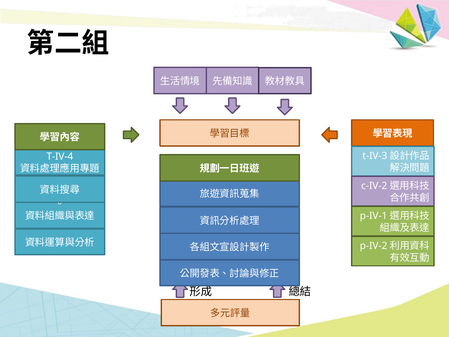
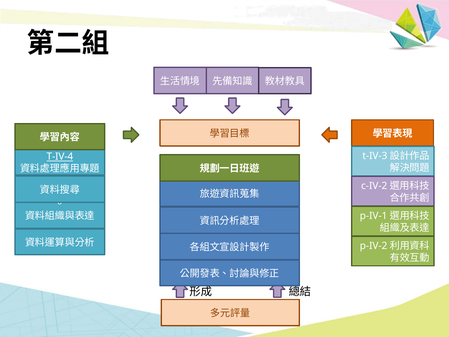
T-IV-4 underline: none -> present
